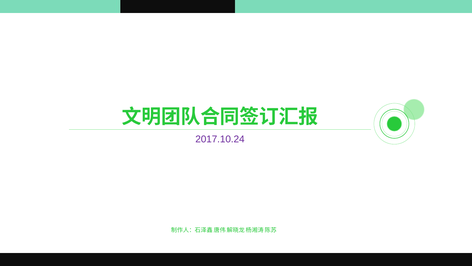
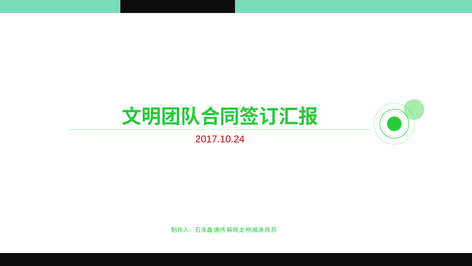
2017.10.24 colour: purple -> red
